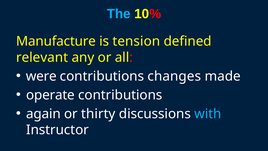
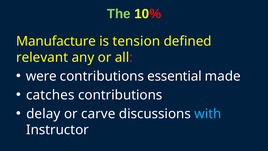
The colour: light blue -> light green
changes: changes -> essential
operate: operate -> catches
again: again -> delay
thirty: thirty -> carve
